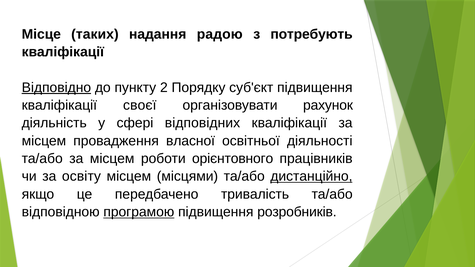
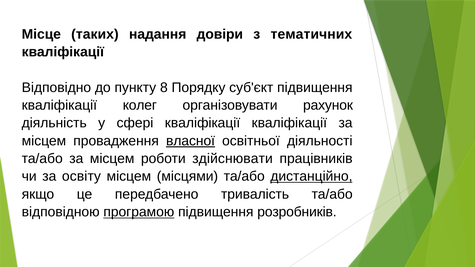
радою: радою -> довіри
потребують: потребують -> тематичних
Відповідно underline: present -> none
2: 2 -> 8
своєї: своєї -> колег
сфері відповідних: відповідних -> кваліфікації
власної underline: none -> present
орієнтовного: орієнтовного -> здійснювати
